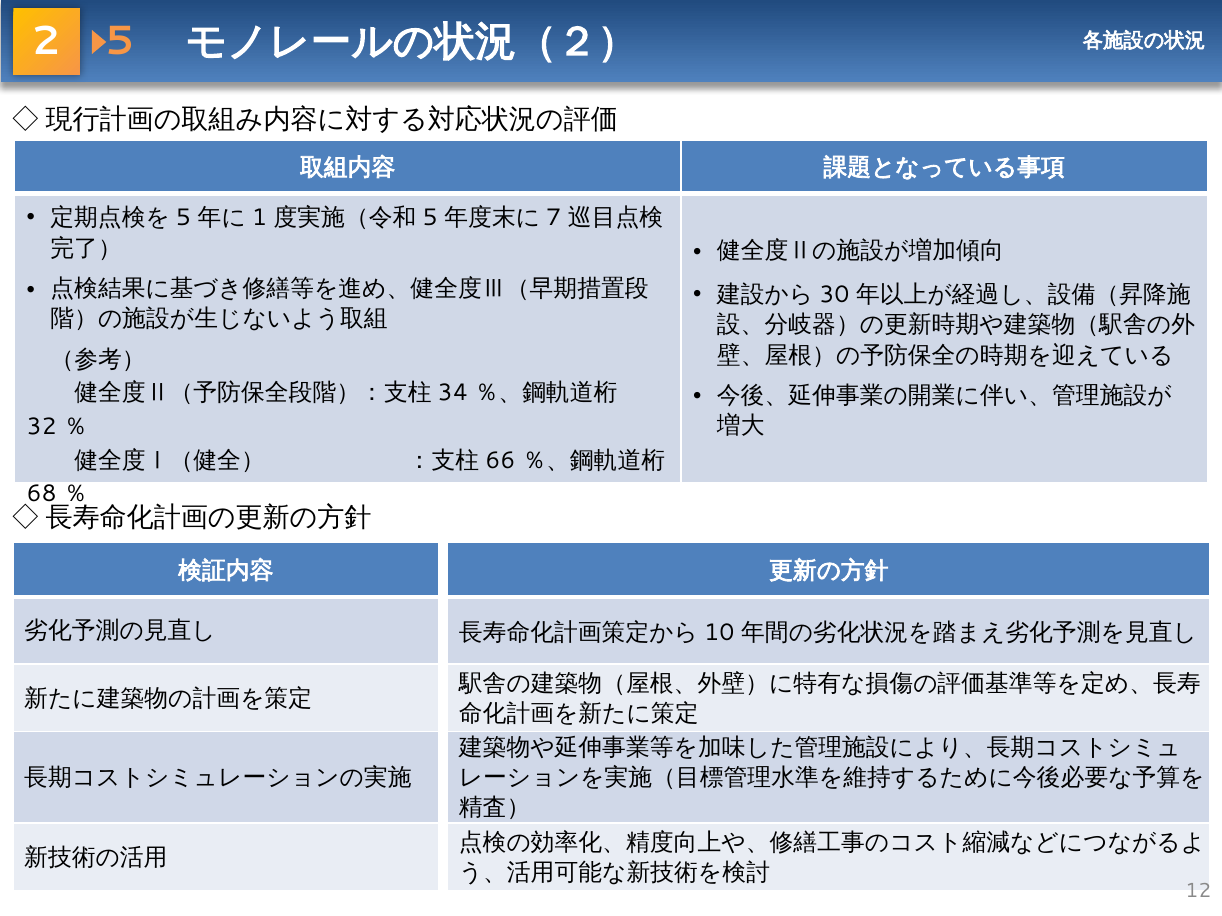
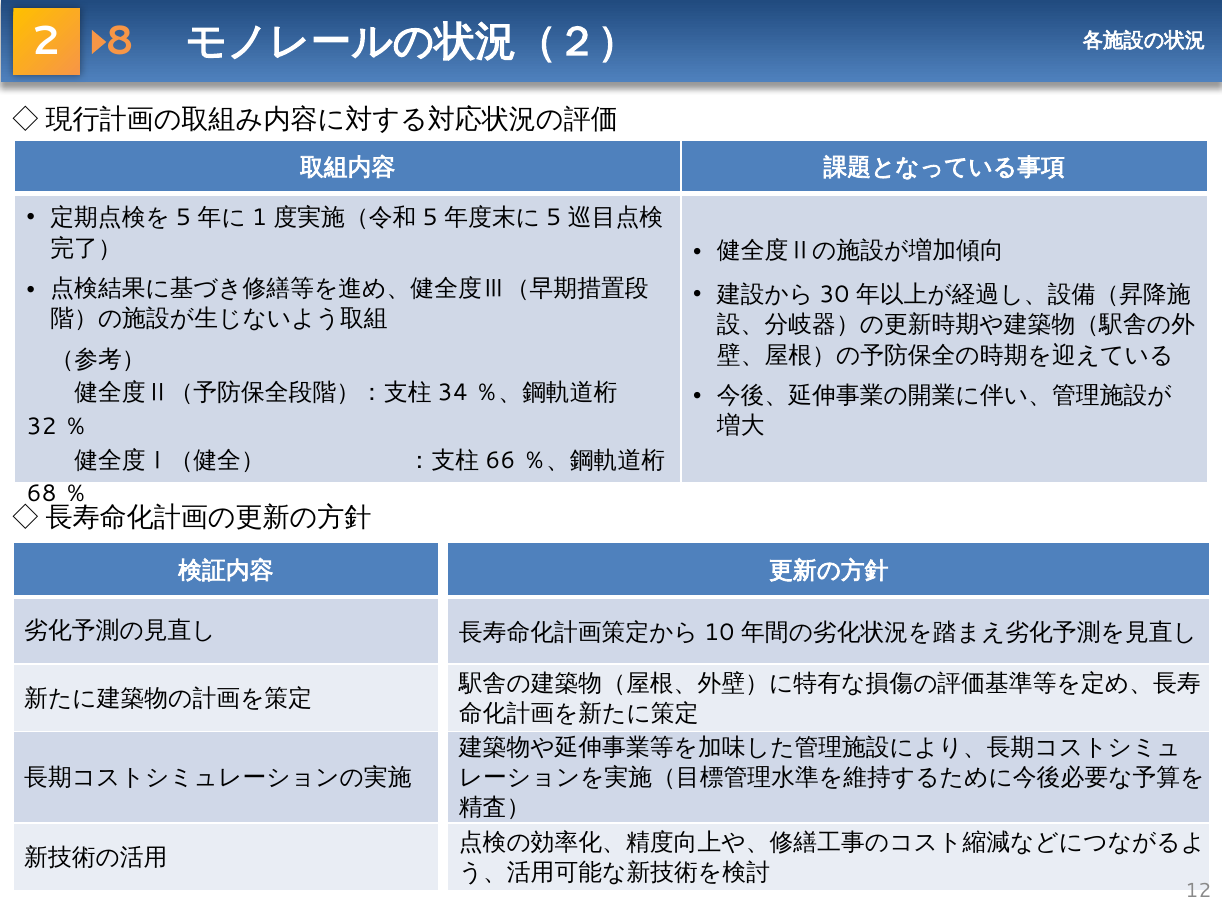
2 5: 5 -> 8
7 at (554, 218): 7 -> 5
